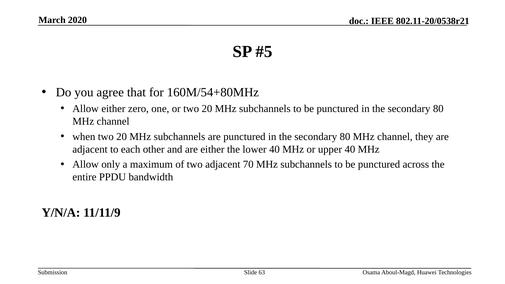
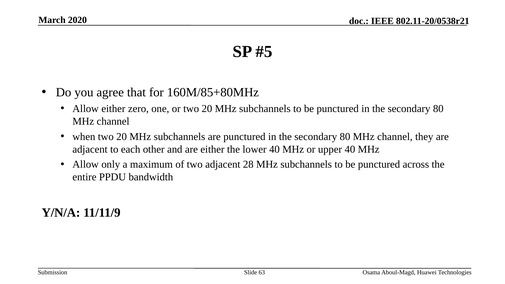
160M/54+80MHz: 160M/54+80MHz -> 160M/85+80MHz
70: 70 -> 28
